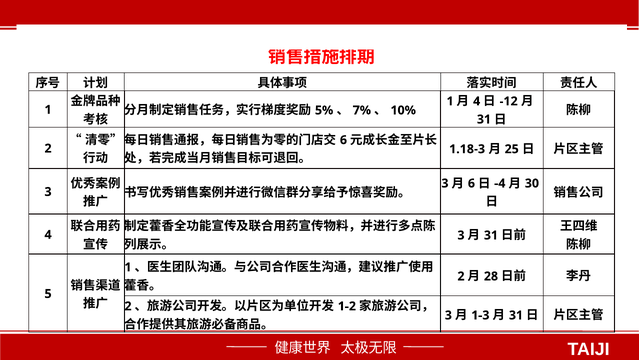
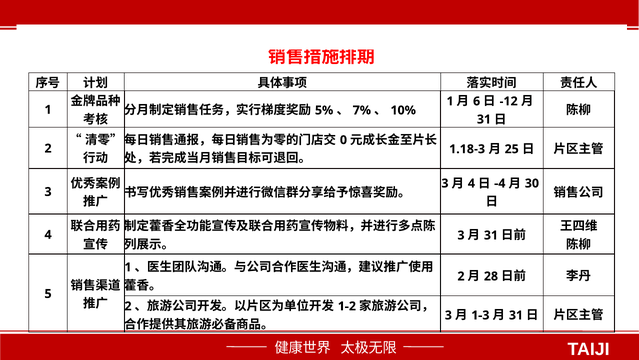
4 at (477, 101): 4 -> 6
6 at (343, 140): 6 -> 0
6 at (471, 183): 6 -> 4
